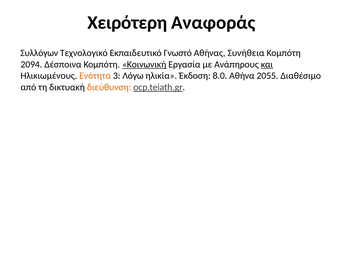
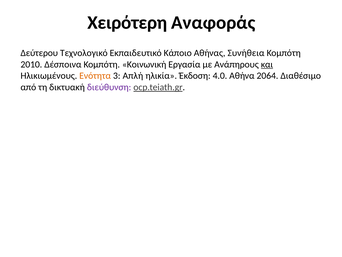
Συλλόγων: Συλλόγων -> Δεύτερου
Γνωστό: Γνωστό -> Κάποιο
2094: 2094 -> 2010
Κοινωνική underline: present -> none
Λόγω: Λόγω -> Απλή
8.0: 8.0 -> 4.0
2055: 2055 -> 2064
διεύθυνση colour: orange -> purple
